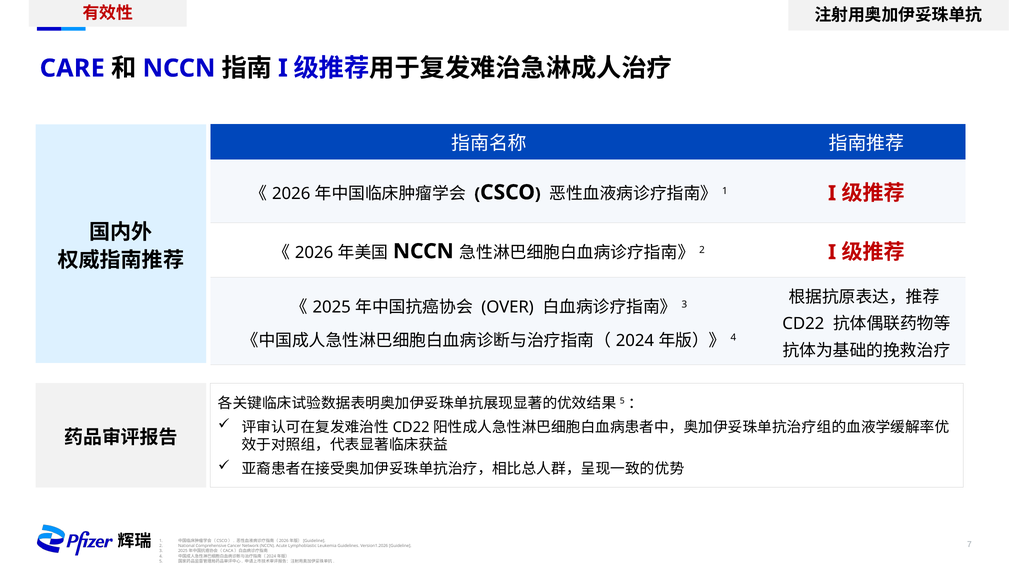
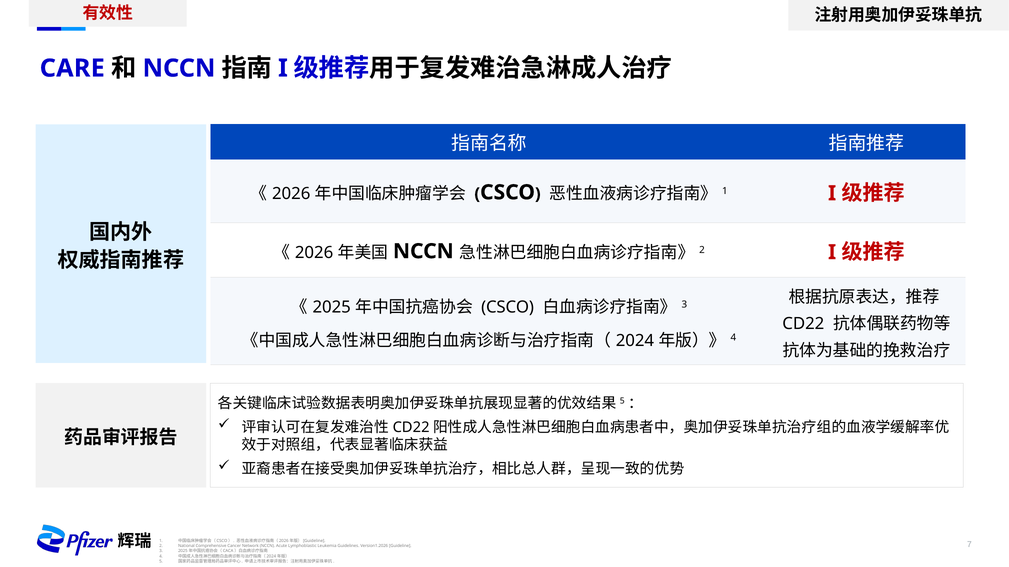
OVER at (508, 308): OVER -> CSCO
